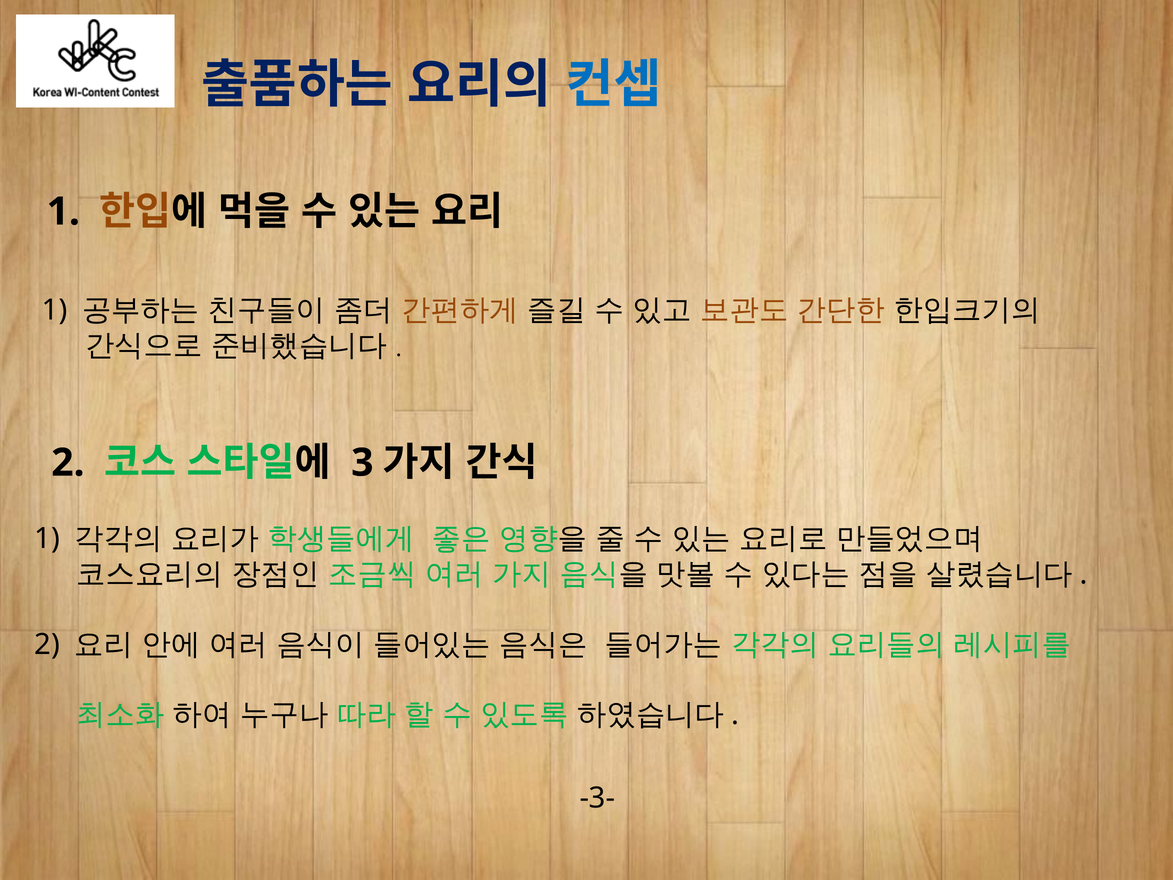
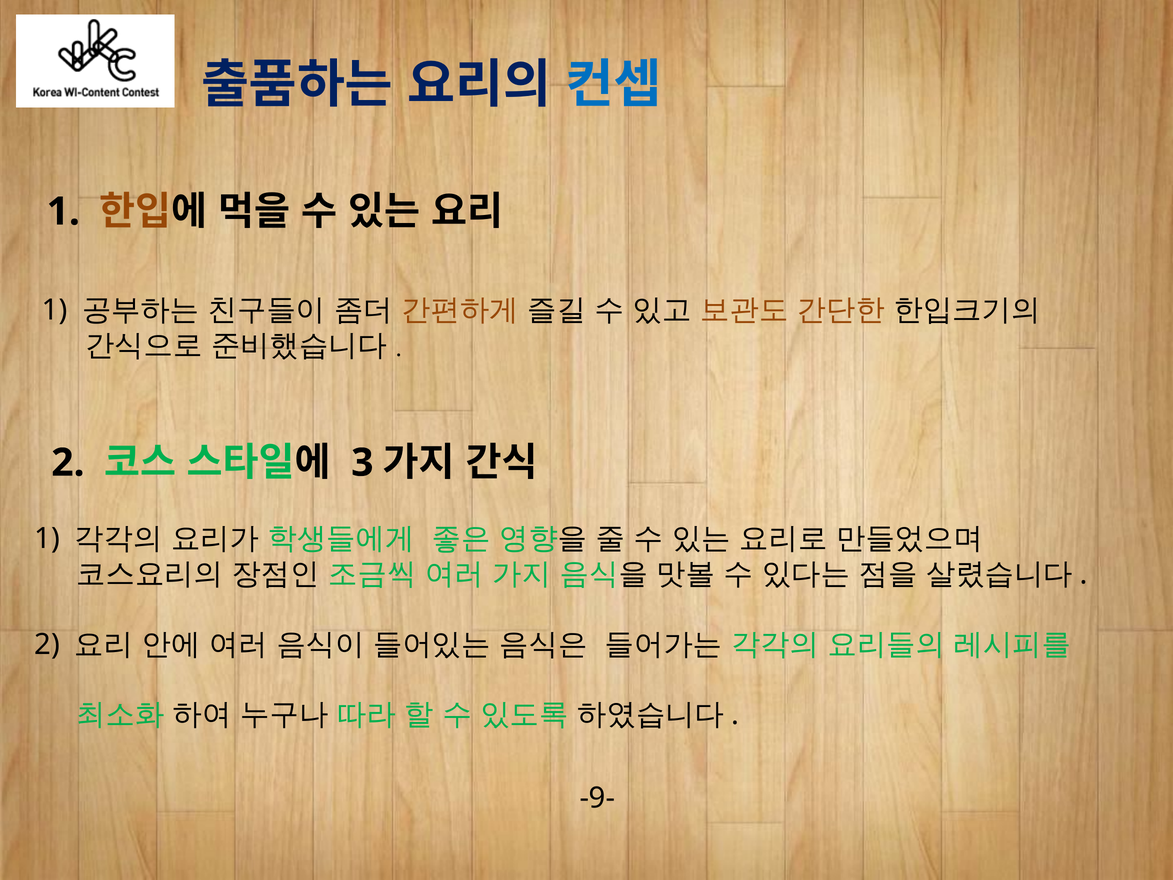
-3-: -3- -> -9-
